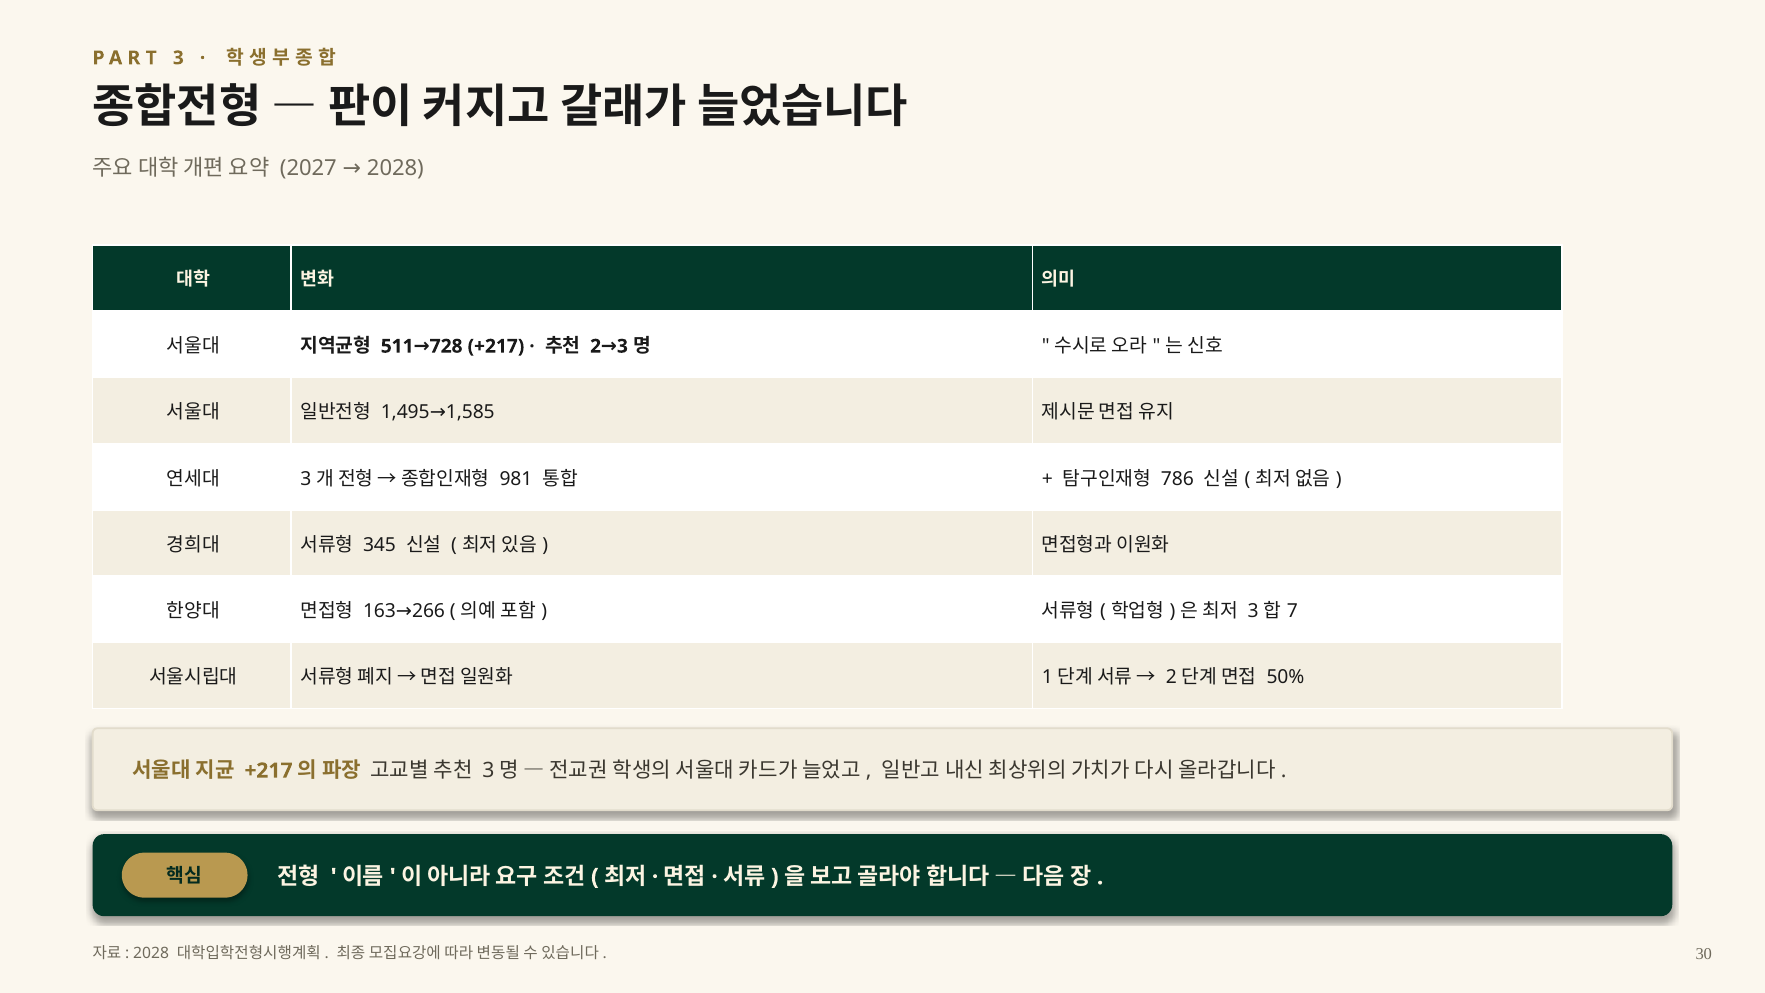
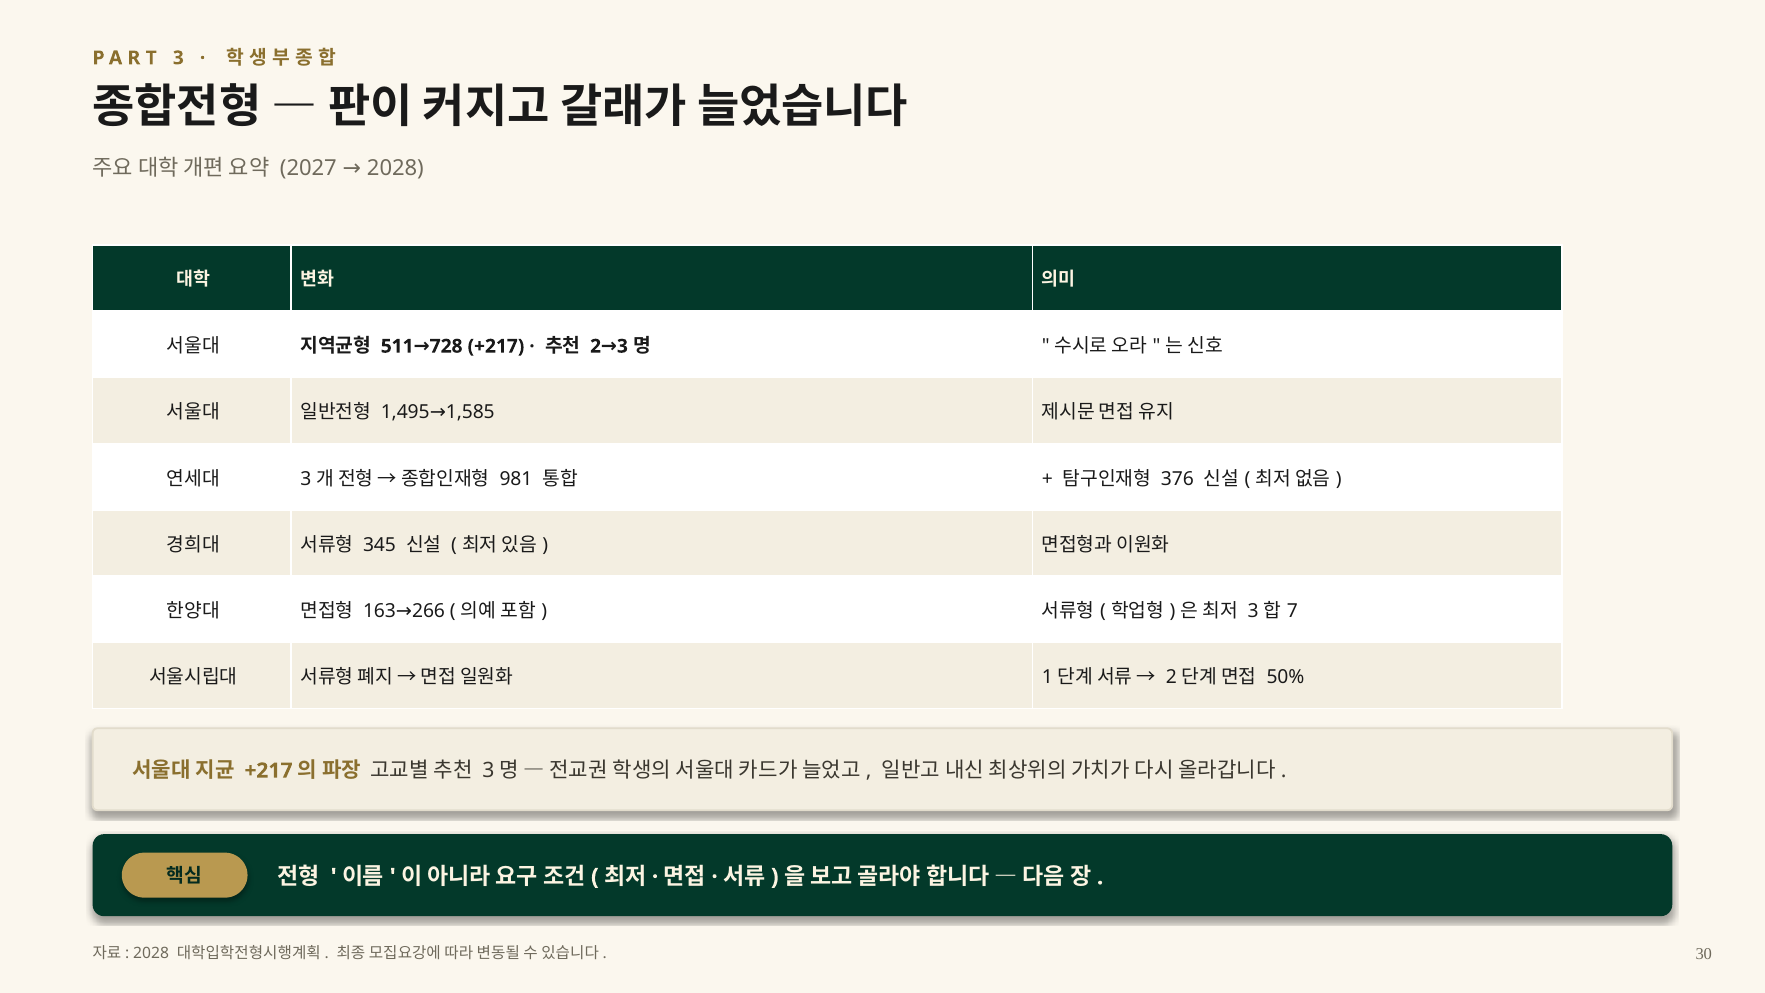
786: 786 -> 376
